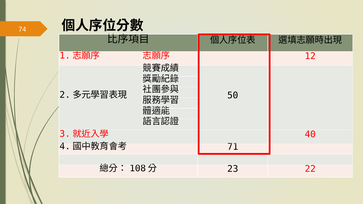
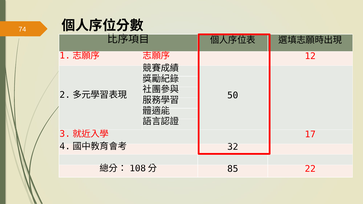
40: 40 -> 17
71: 71 -> 32
23: 23 -> 85
